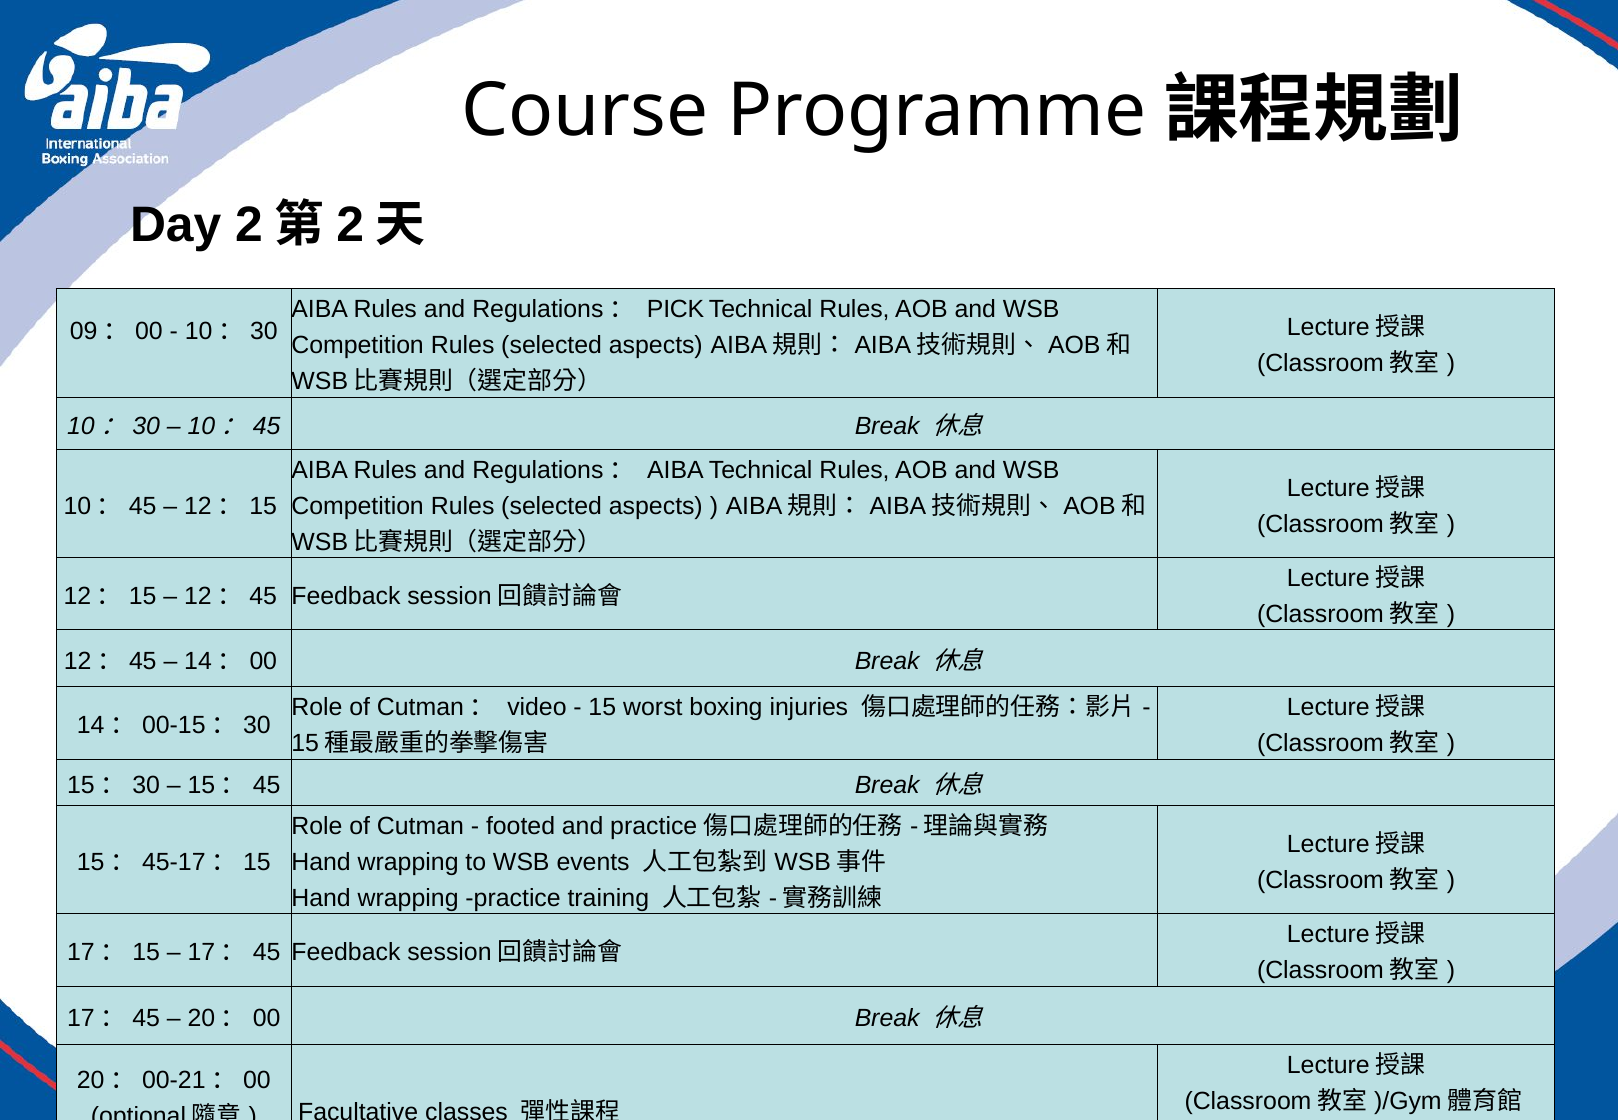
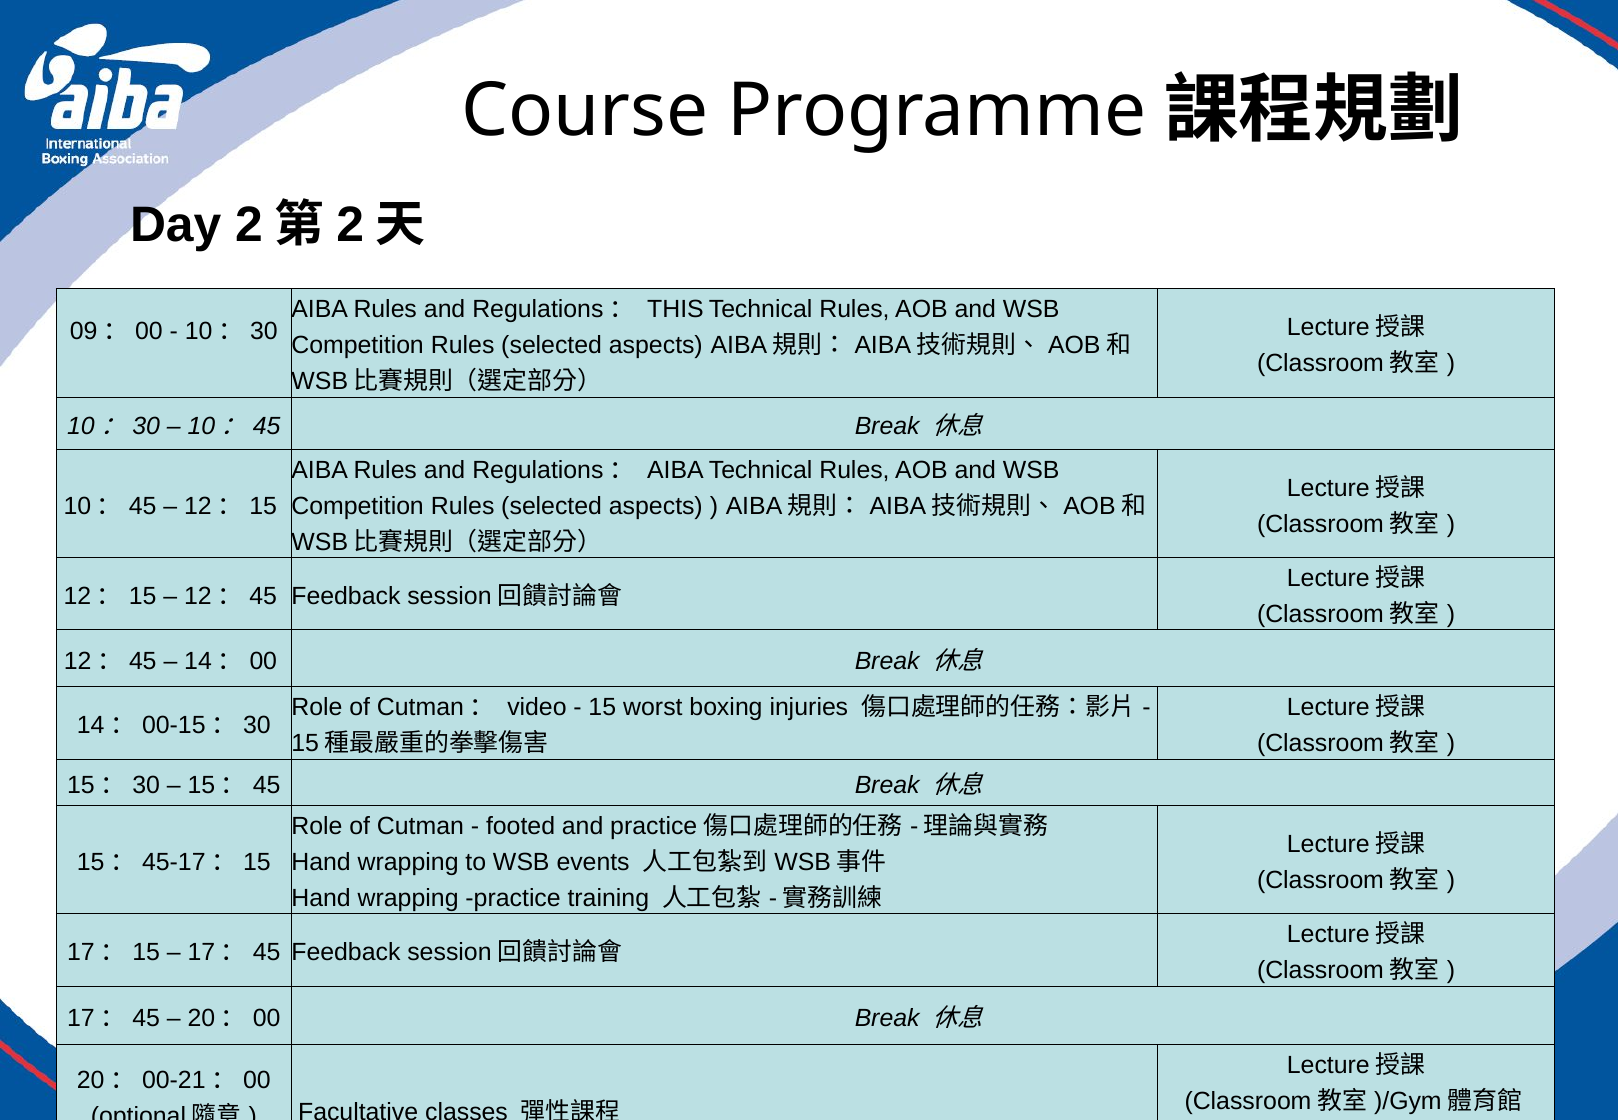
PICK: PICK -> THIS
